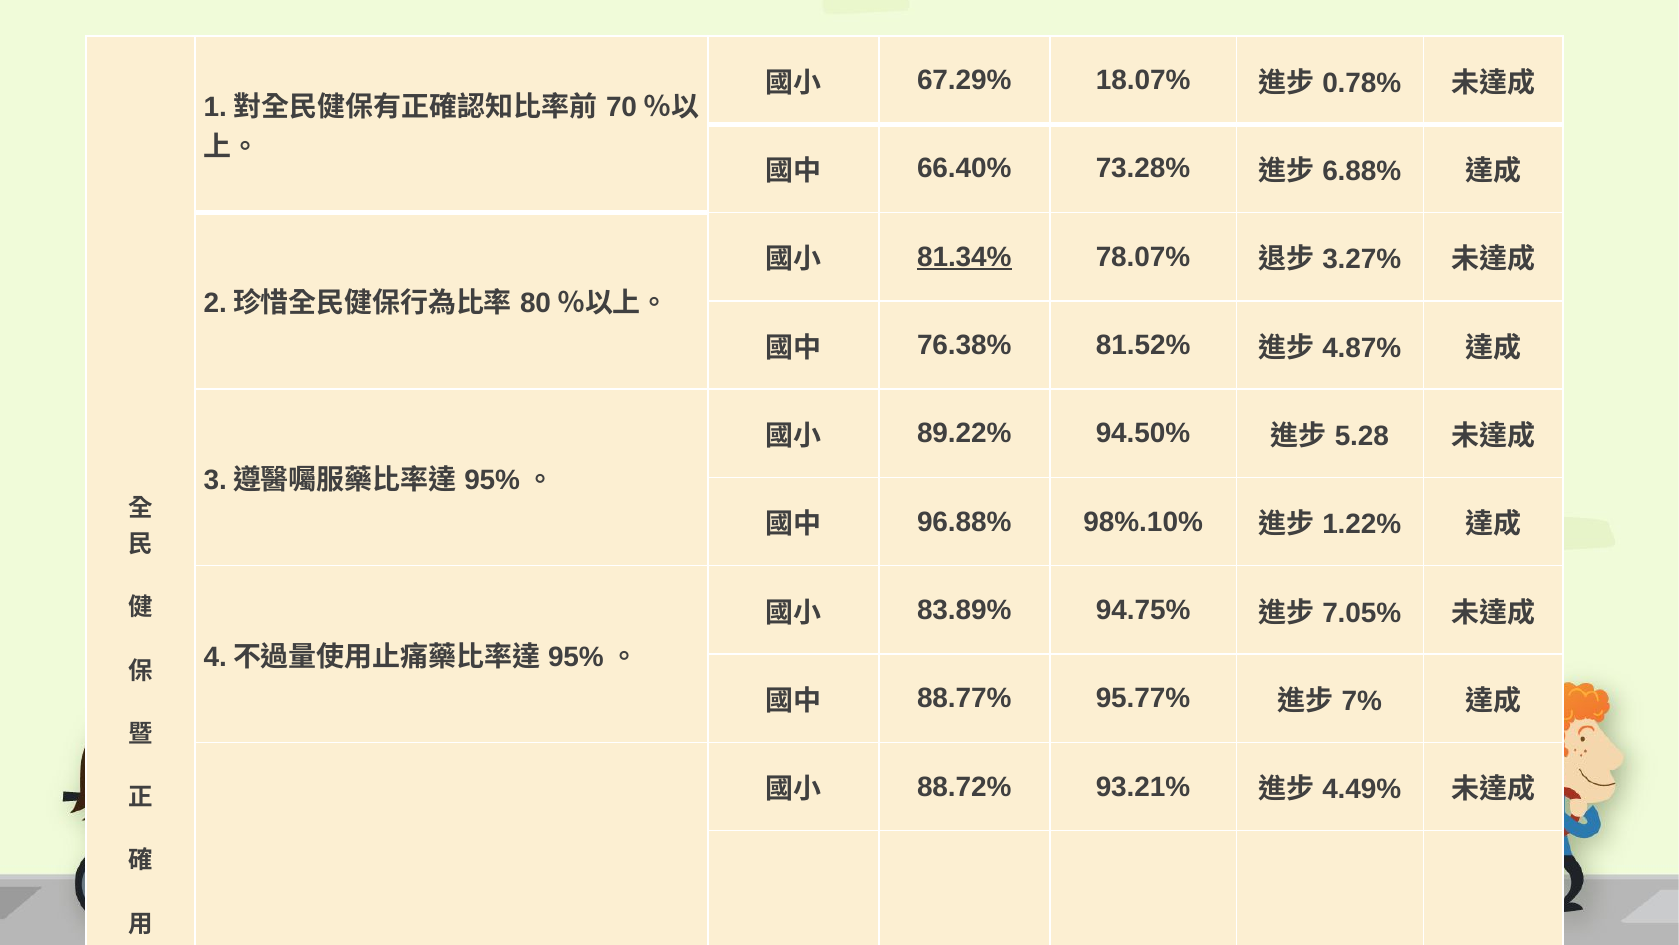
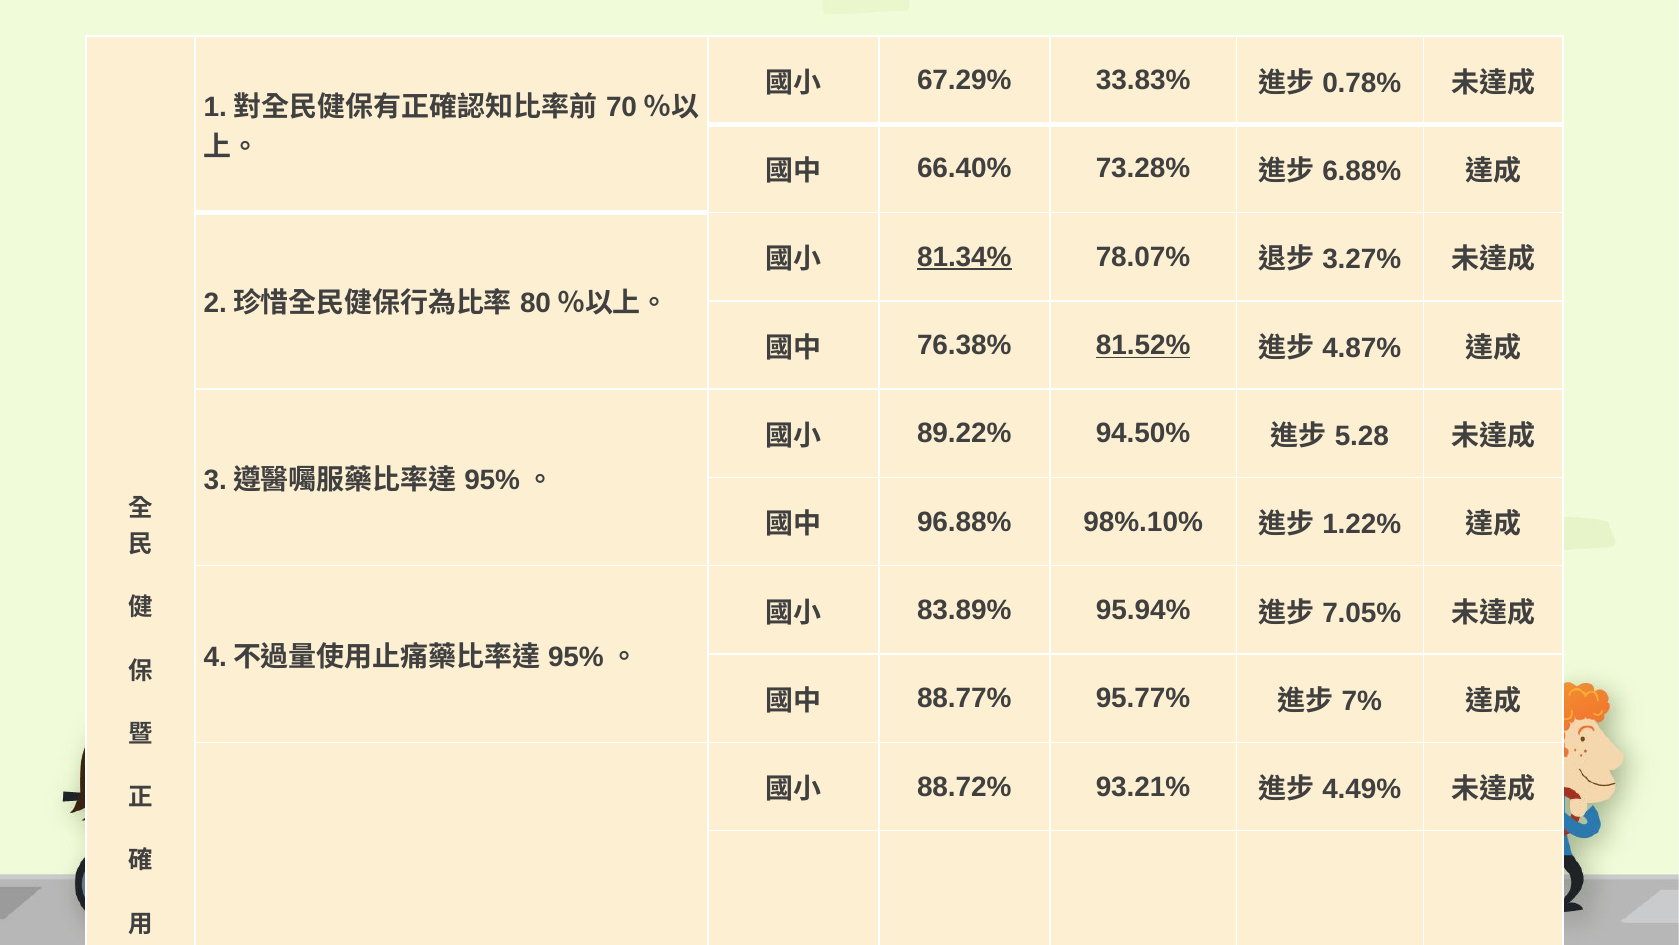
18.07%: 18.07% -> 33.83%
81.52% underline: none -> present
94.75%: 94.75% -> 95.94%
